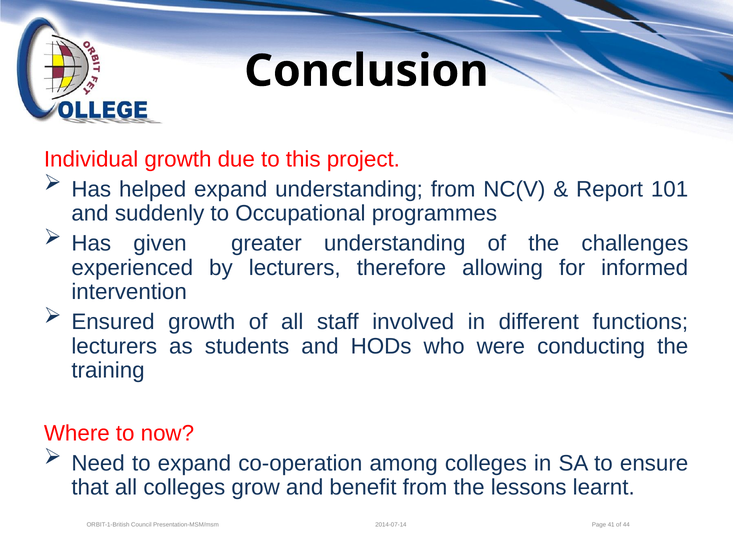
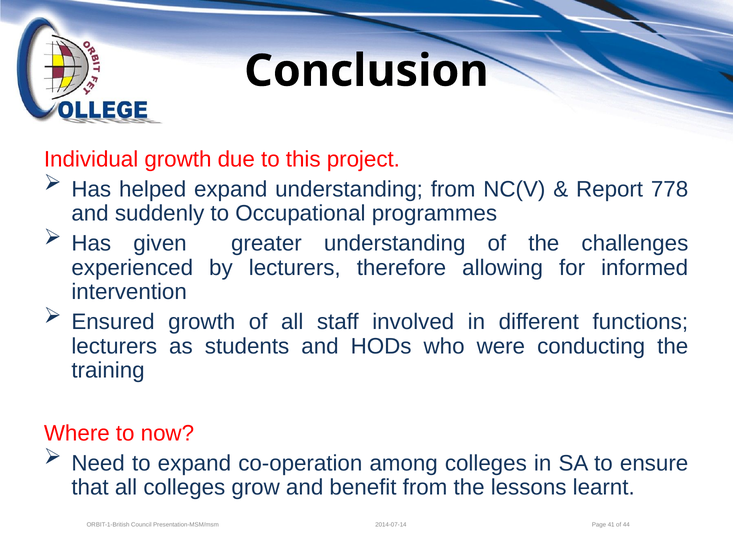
101: 101 -> 778
